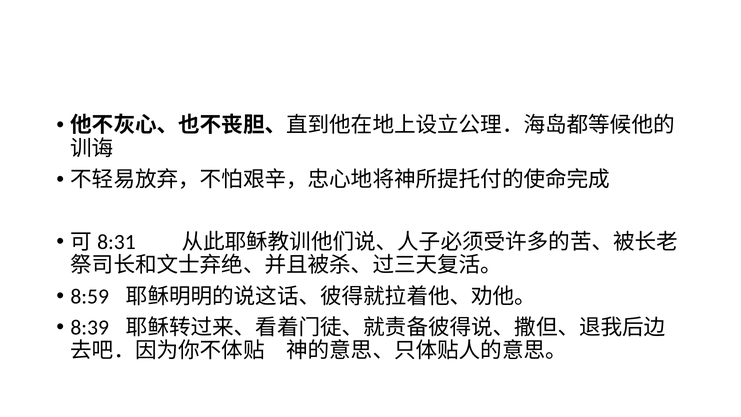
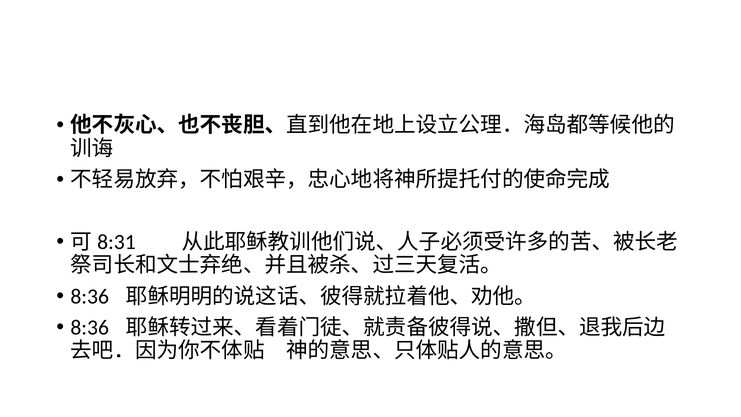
8:59 at (90, 296): 8:59 -> 8:36
8:39 at (90, 327): 8:39 -> 8:36
